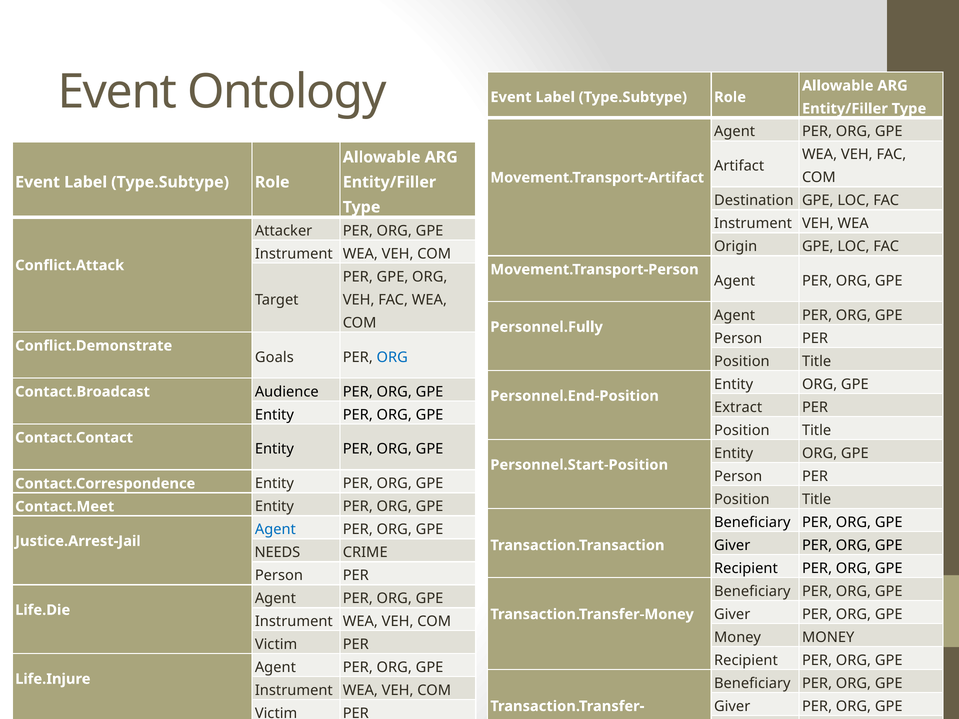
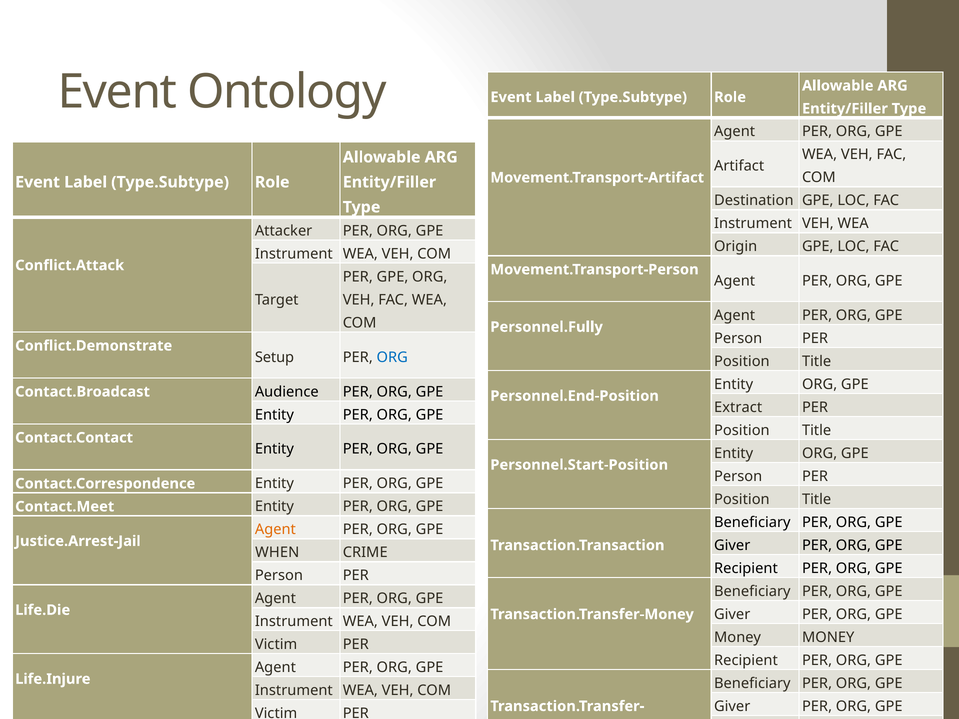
Goals: Goals -> Setup
Agent at (275, 530) colour: blue -> orange
NEEDS: NEEDS -> WHEN
